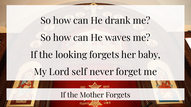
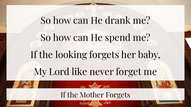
waves: waves -> spend
self: self -> like
